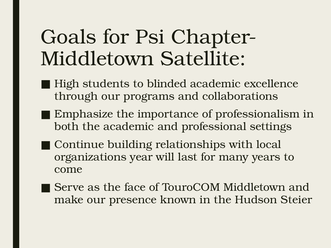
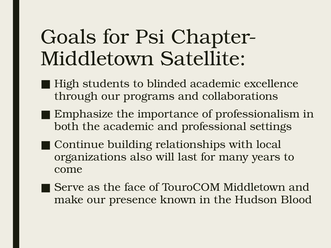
year: year -> also
Steier: Steier -> Blood
